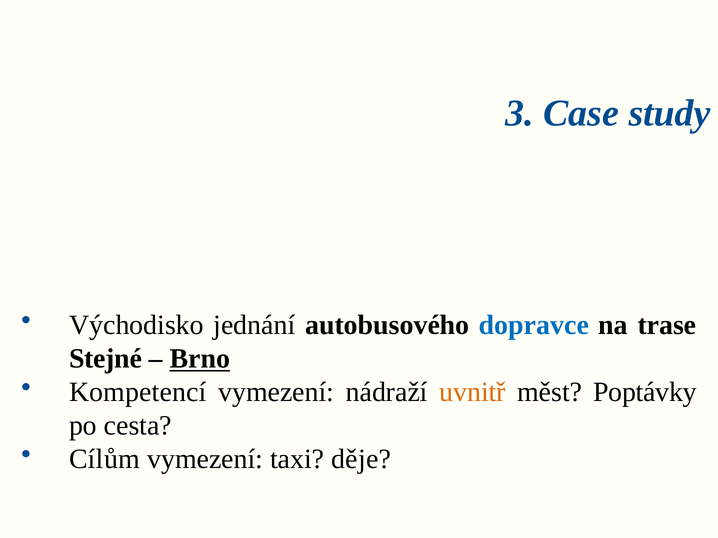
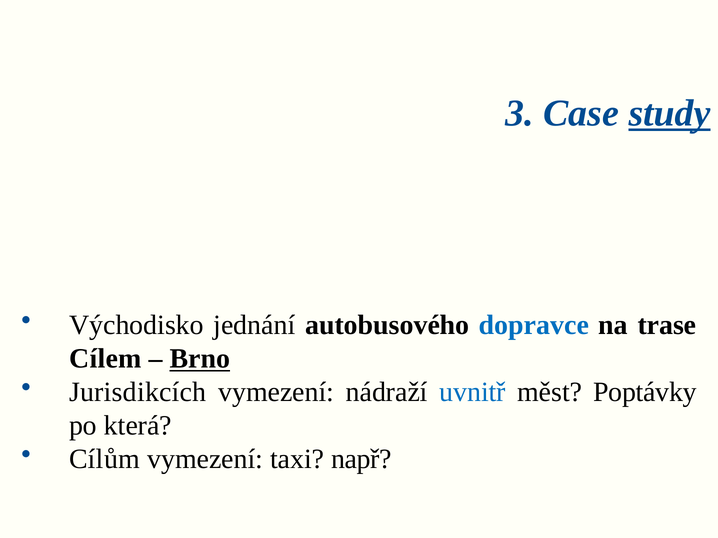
study underline: none -> present
Stejné: Stejné -> Cílem
Kompetencí: Kompetencí -> Jurisdikcích
uvnitř colour: orange -> blue
cesta: cesta -> která
děje: děje -> např
